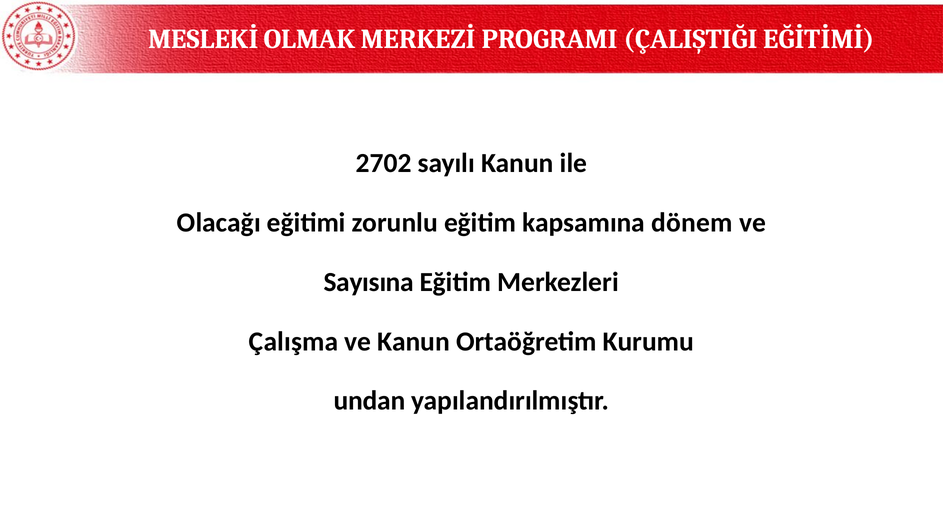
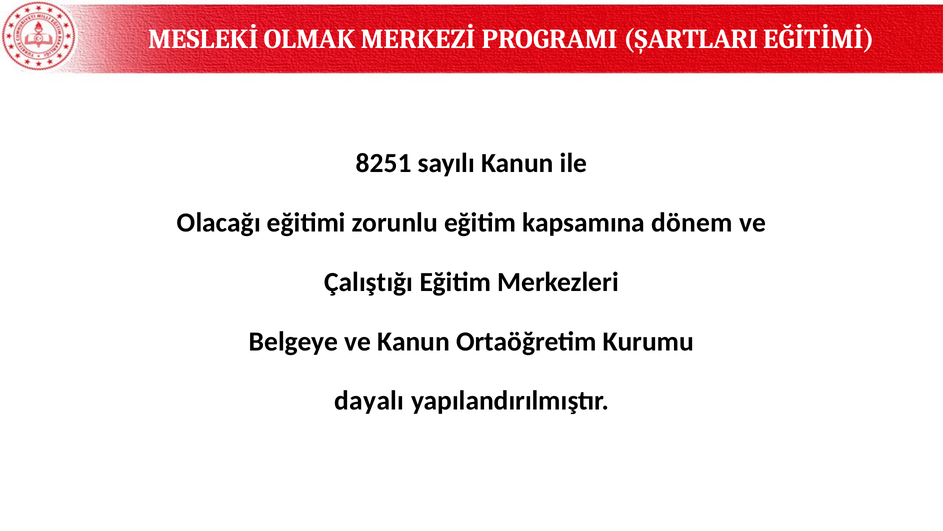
ÇALIŞTIĞI: ÇALIŞTIĞI -> ŞARTLARI
2702: 2702 -> 8251
Sayısına: Sayısına -> Çalıştığı
Çalışma: Çalışma -> Belgeye
undan: undan -> dayalı
